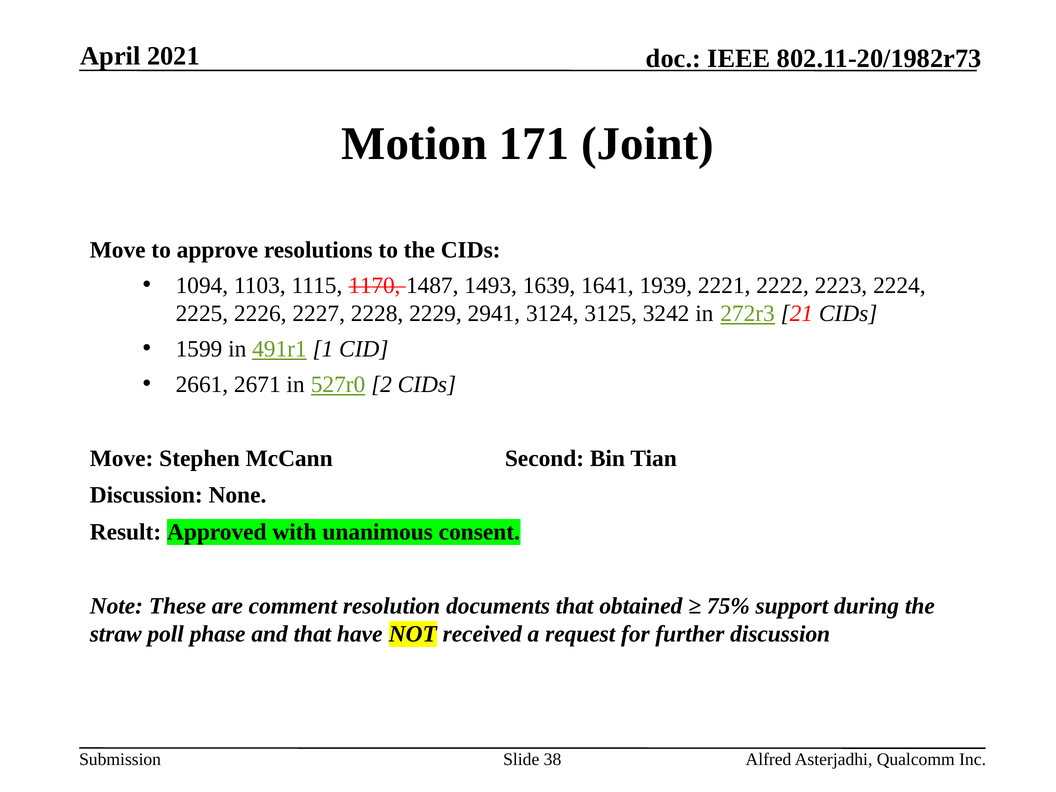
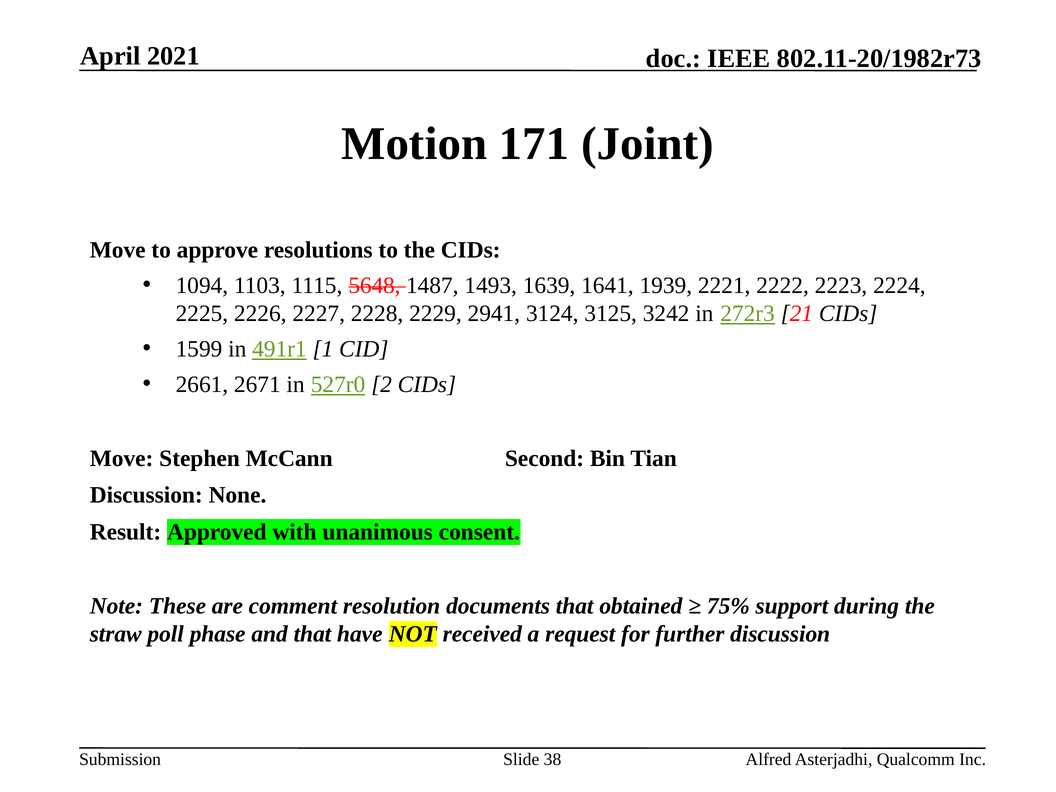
1170: 1170 -> 5648
